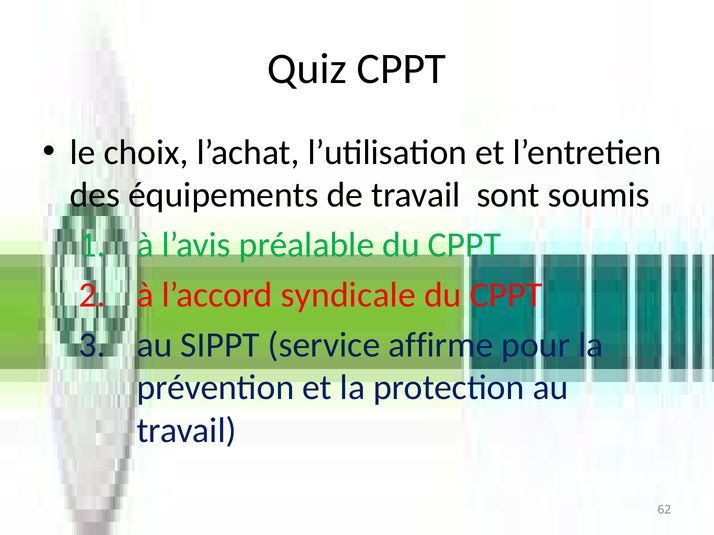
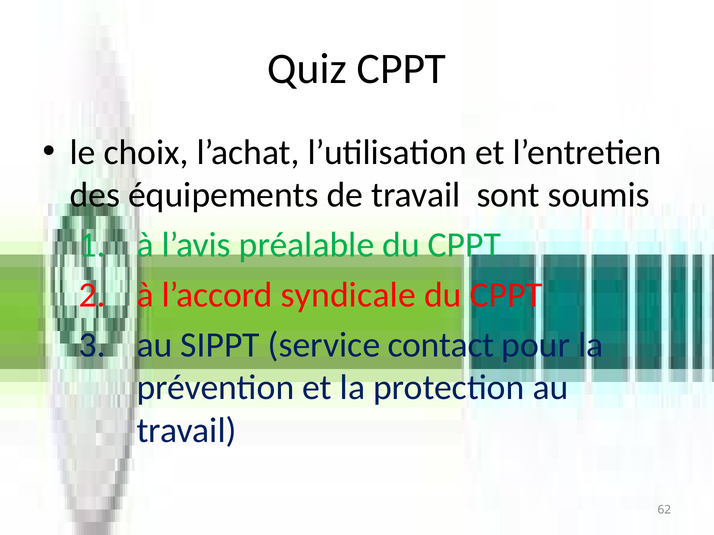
affirme: affirme -> contact
